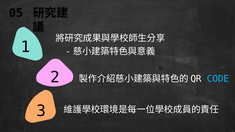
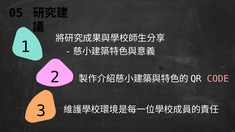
CODE colour: light blue -> pink
